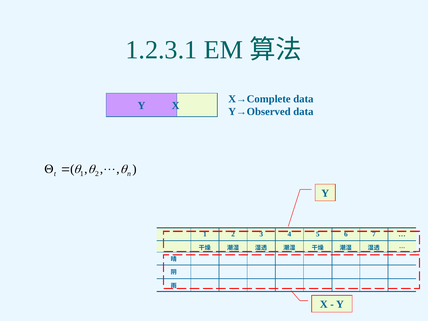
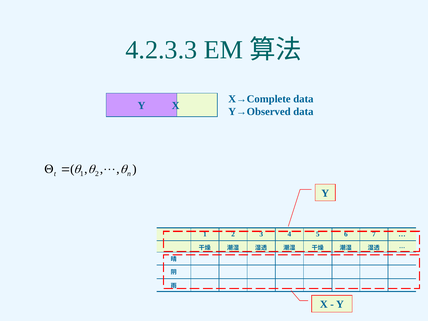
1.2.3.1: 1.2.3.1 -> 4.2.3.3
